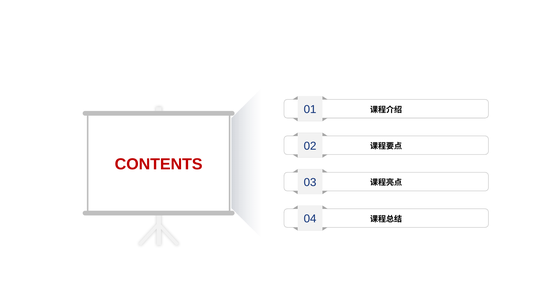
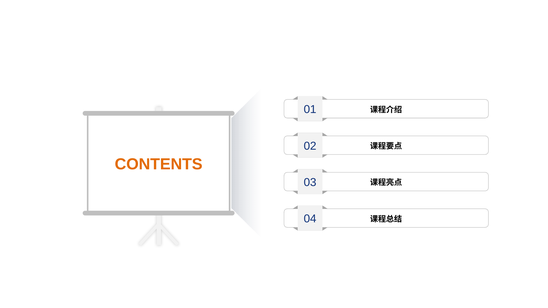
CONTENTS colour: red -> orange
